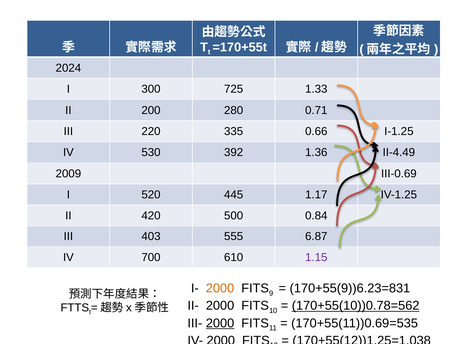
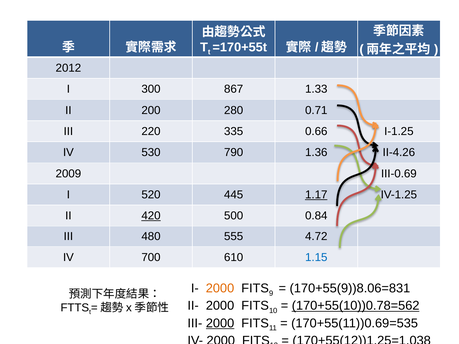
2024: 2024 -> 2012
725: 725 -> 867
392: 392 -> 790
II-4.49: II-4.49 -> II-4.26
1.17 underline: none -> present
420 underline: none -> present
403: 403 -> 480
6.87: 6.87 -> 4.72
1.15 colour: purple -> blue
170+55(9))6.23=831: 170+55(9))6.23=831 -> 170+55(9))8.06=831
